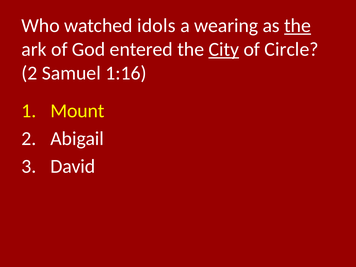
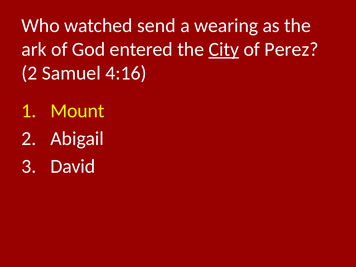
idols: idols -> send
the at (298, 26) underline: present -> none
Circle: Circle -> Perez
1:16: 1:16 -> 4:16
